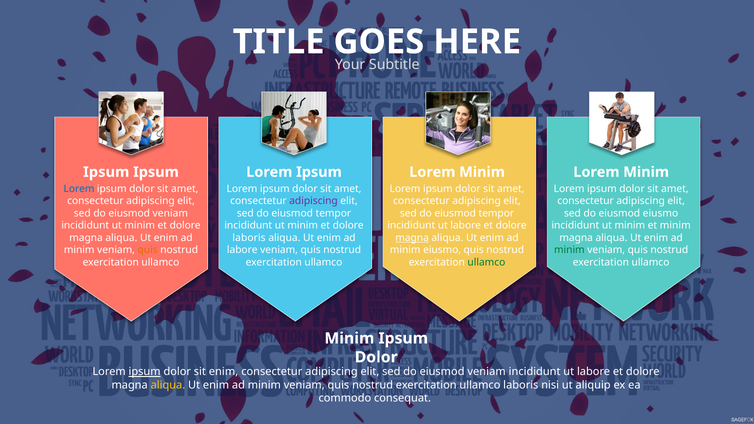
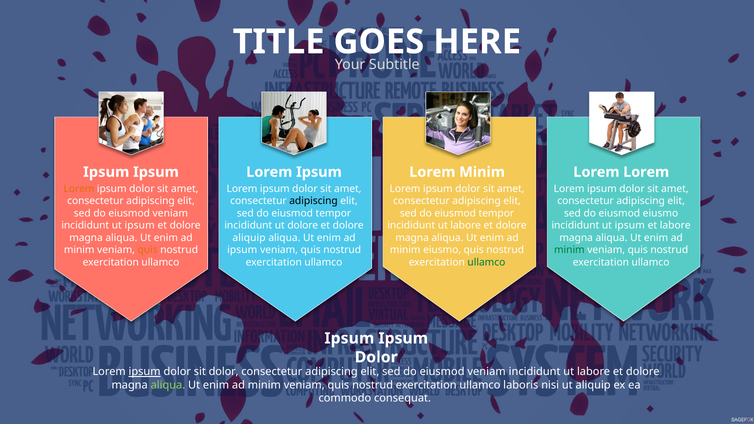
Minim at (646, 172): Minim -> Lorem
Lorem at (79, 189) colour: blue -> orange
adipiscing at (314, 201) colour: purple -> black
minim at (140, 225): minim -> ipsum
minim at (303, 225): minim -> dolore
minim at (630, 225): minim -> ipsum
et minim: minim -> labore
laboris at (249, 238): laboris -> aliquip
magna at (412, 238) underline: present -> none
labore at (242, 250): labore -> ipsum
Minim at (349, 338): Minim -> Ipsum
sit enim: enim -> dolor
aliqua at (168, 385) colour: yellow -> light green
